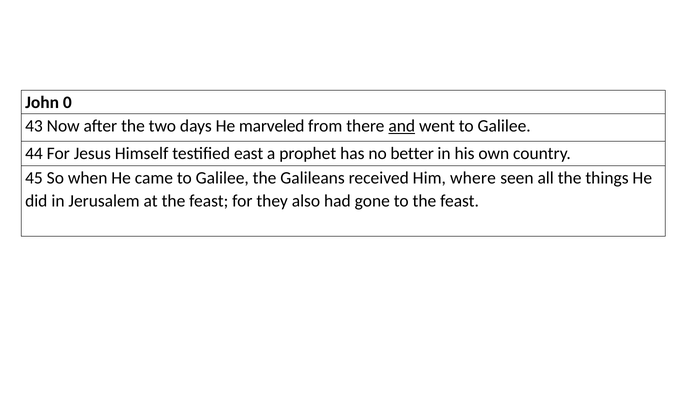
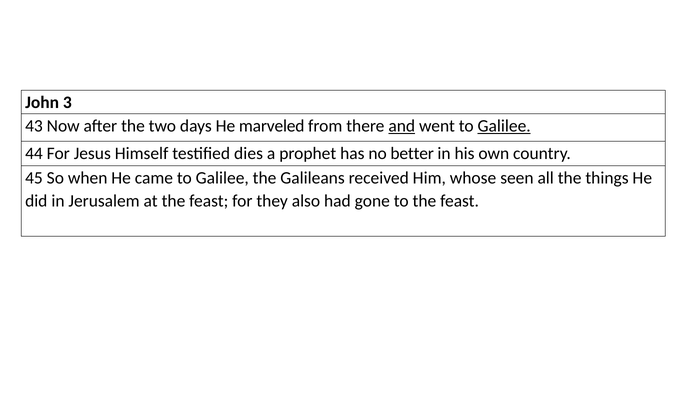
0: 0 -> 3
Galilee at (504, 126) underline: none -> present
east: east -> dies
where: where -> whose
